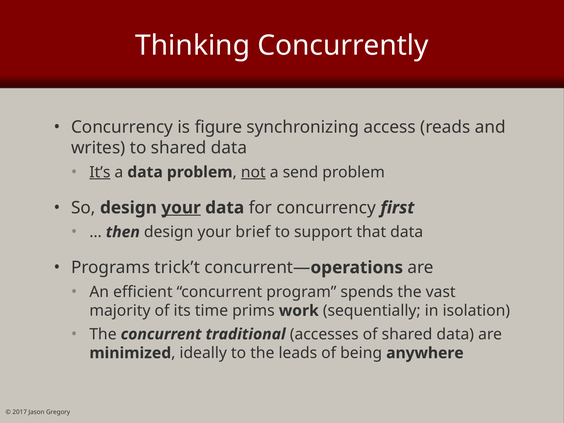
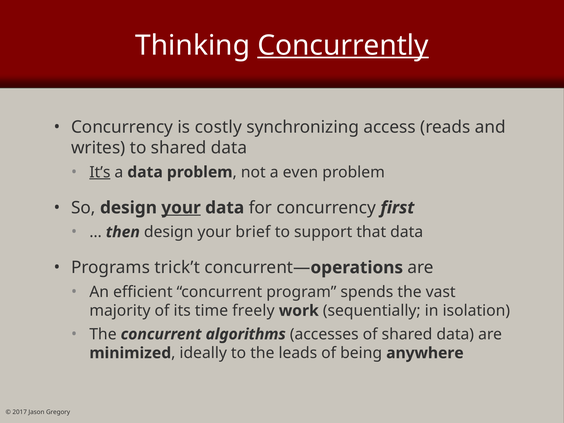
Concurrently underline: none -> present
figure: figure -> costly
not underline: present -> none
send: send -> even
prims: prims -> freely
traditional: traditional -> algorithms
